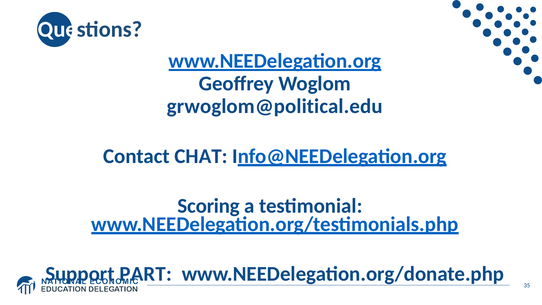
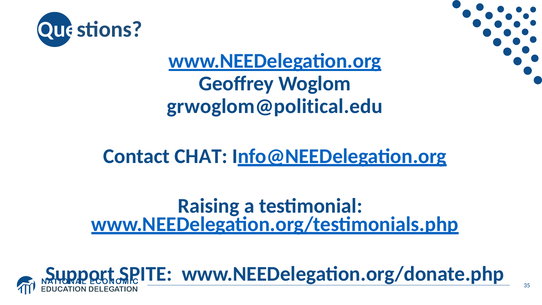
Scoring: Scoring -> Raising
PART: PART -> SPITE
